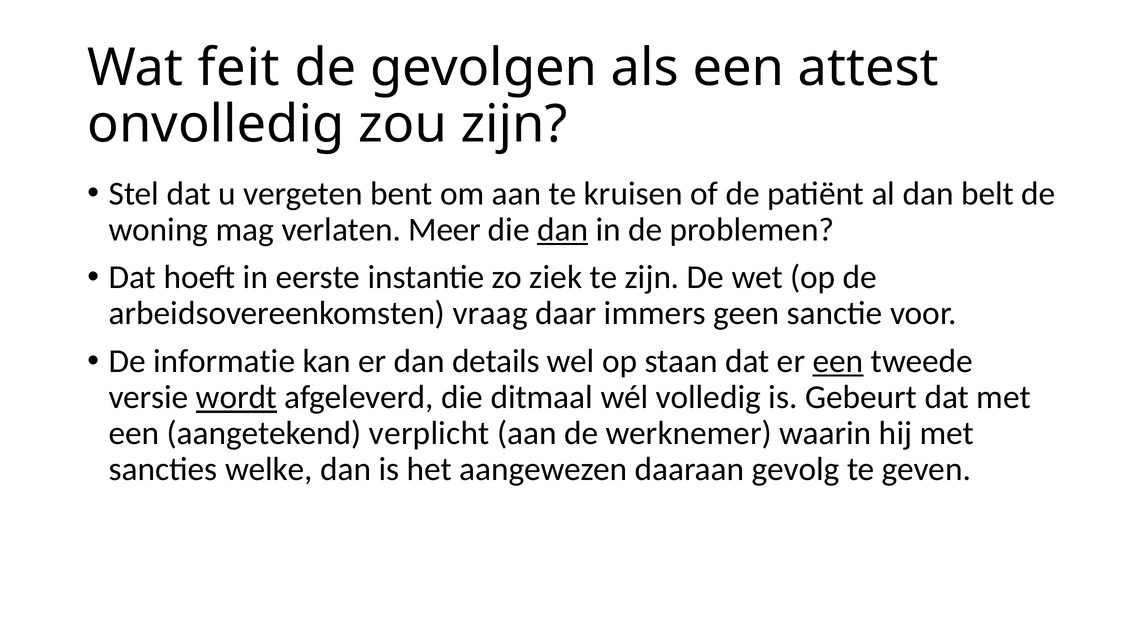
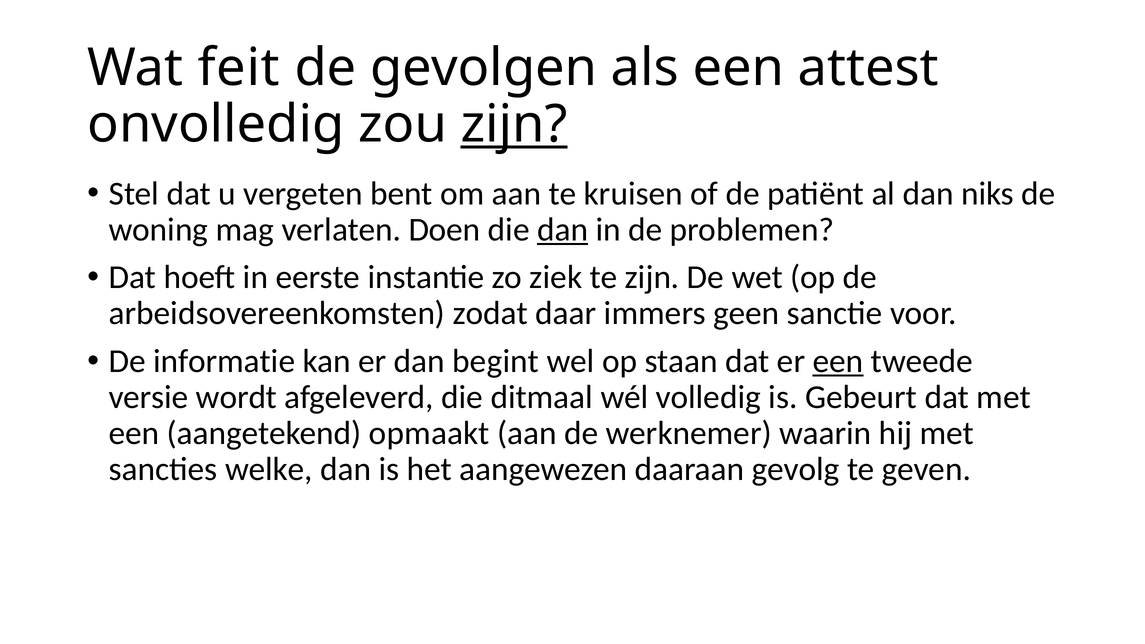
zijn at (514, 125) underline: none -> present
belt: belt -> niks
Meer: Meer -> Doen
vraag: vraag -> zodat
details: details -> begint
wordt underline: present -> none
verplicht: verplicht -> opmaakt
